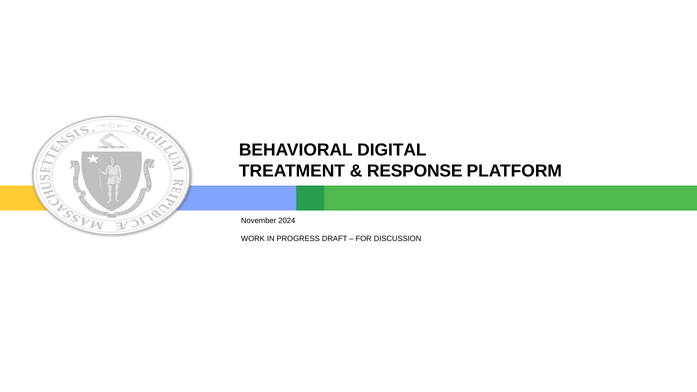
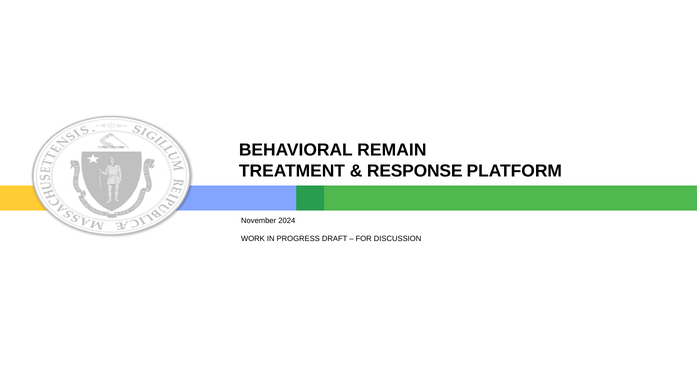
DIGITAL: DIGITAL -> REMAIN
